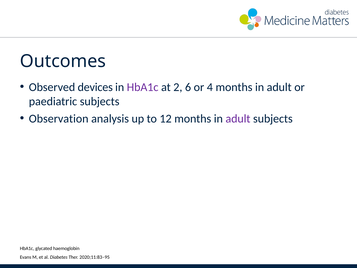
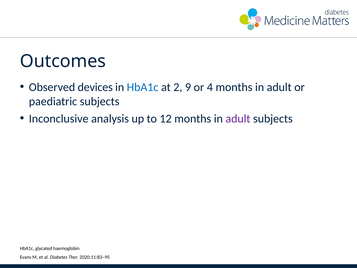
HbA1c at (143, 87) colour: purple -> blue
6: 6 -> 9
Observation: Observation -> Inconclusive
